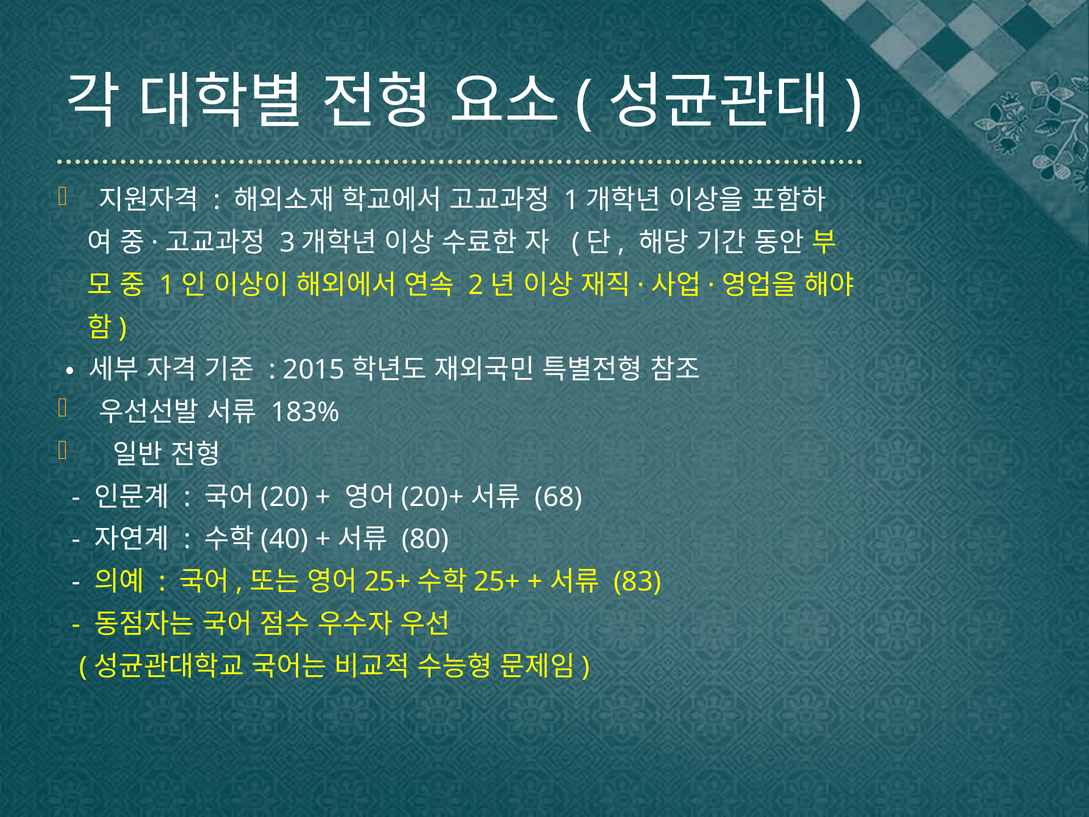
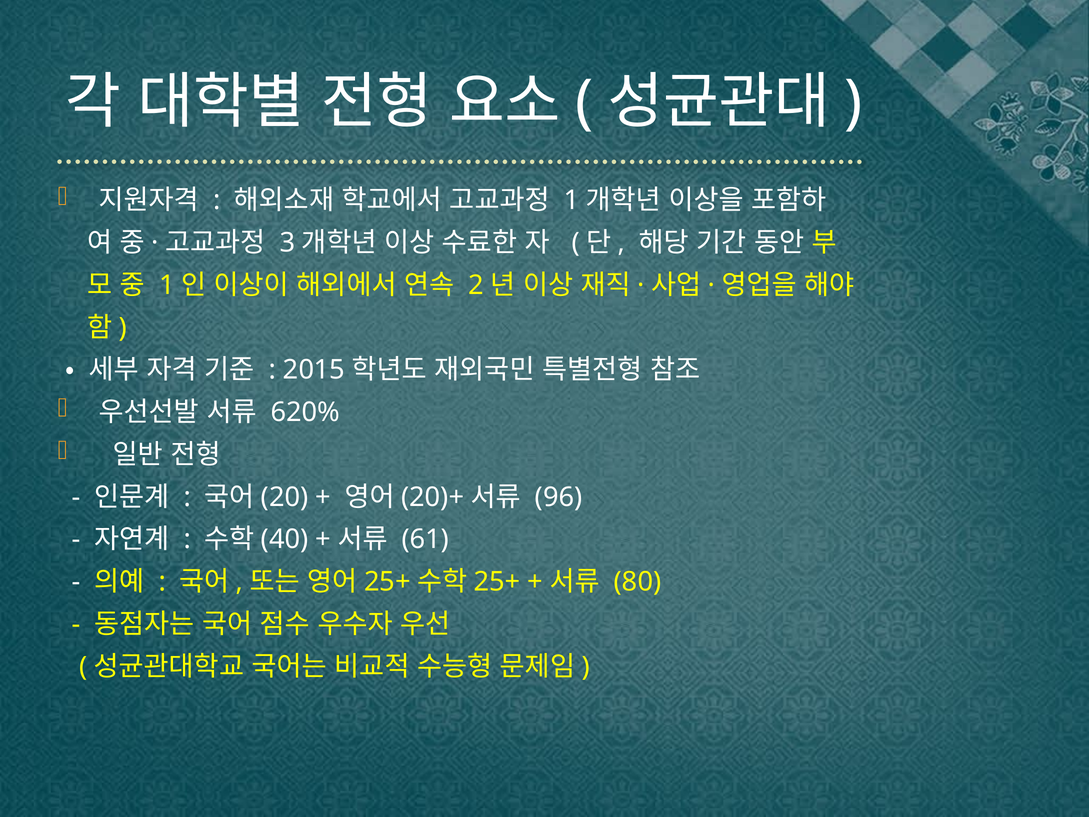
183%: 183% -> 620%
68: 68 -> 96
80: 80 -> 61
83: 83 -> 80
